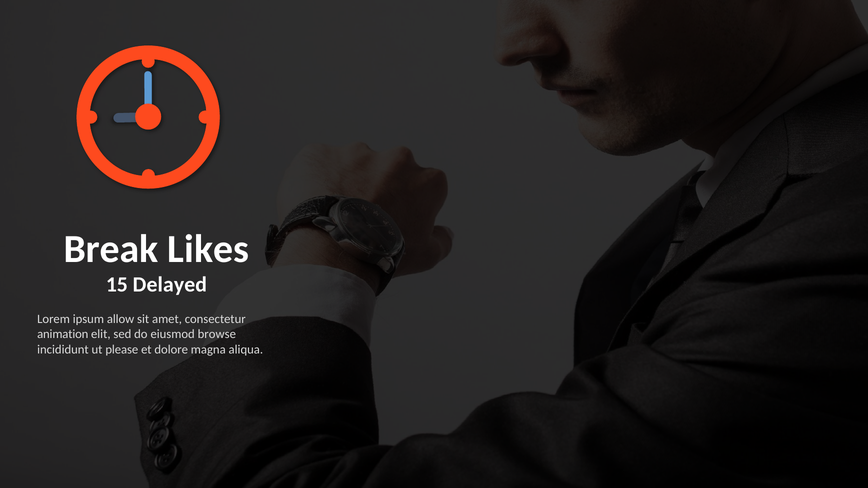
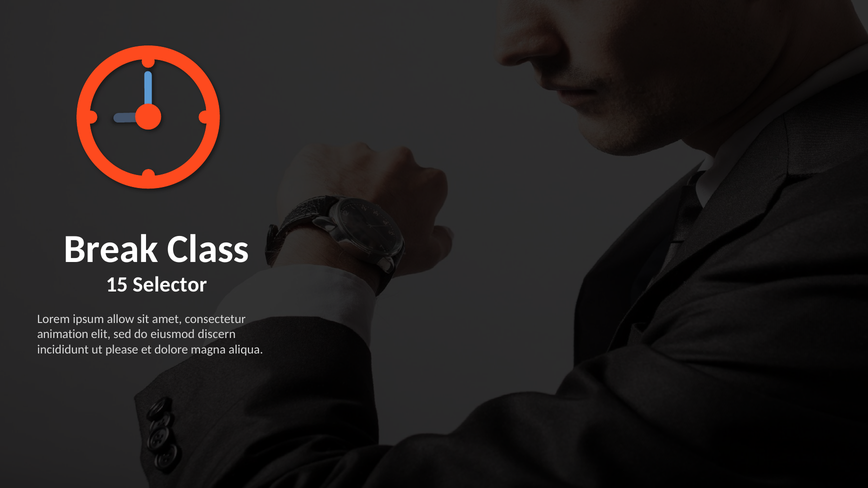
Likes: Likes -> Class
Delayed: Delayed -> Selector
browse: browse -> discern
